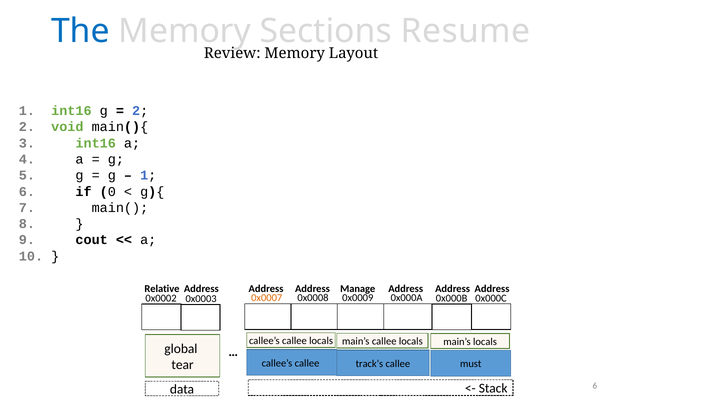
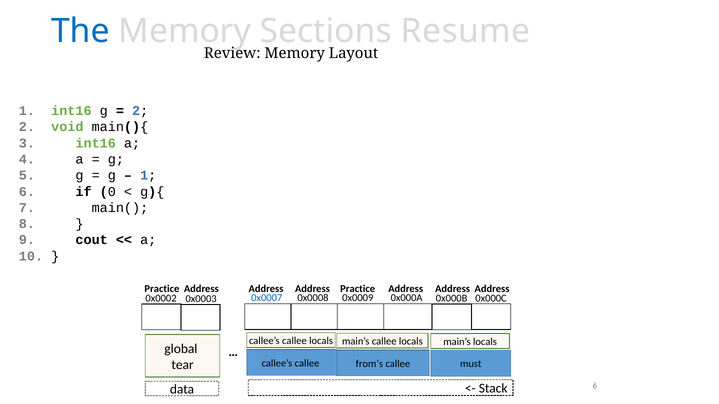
Relative at (162, 289): Relative -> Practice
Address Manage: Manage -> Practice
0x0007 colour: orange -> blue
track’s: track’s -> from’s
